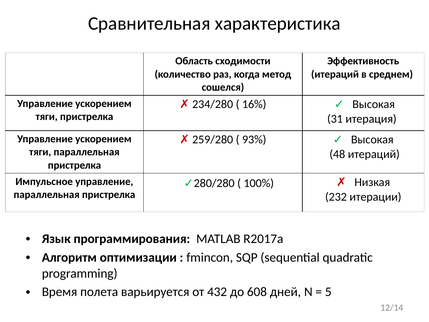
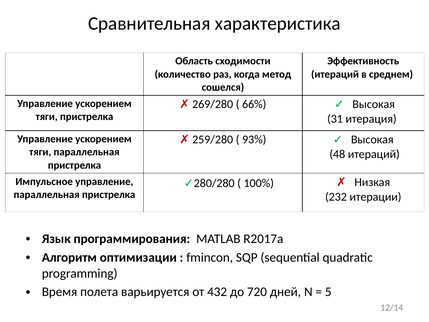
234/280: 234/280 -> 269/280
16%: 16% -> 66%
608: 608 -> 720
